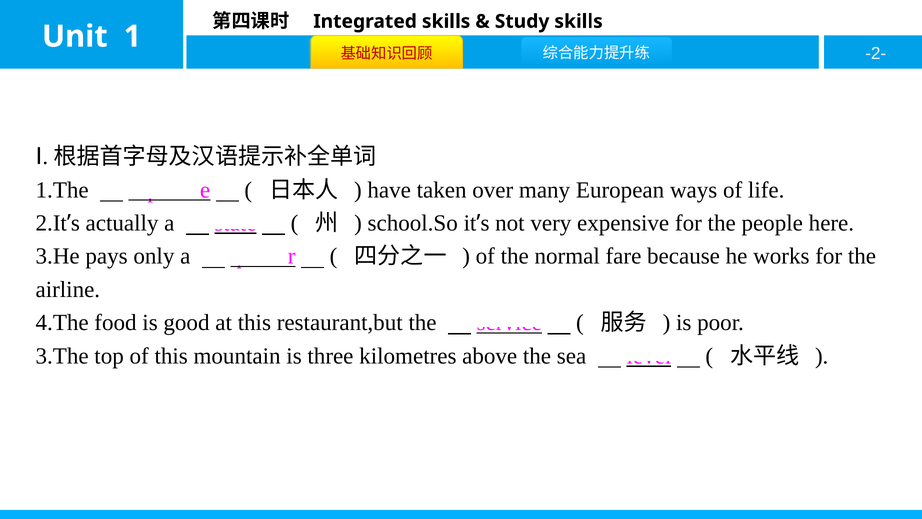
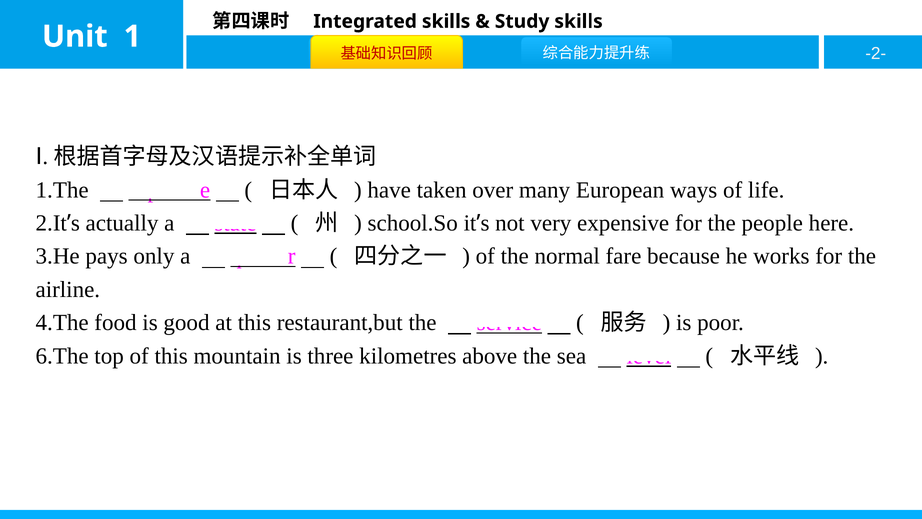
3.The: 3.The -> 6.The
